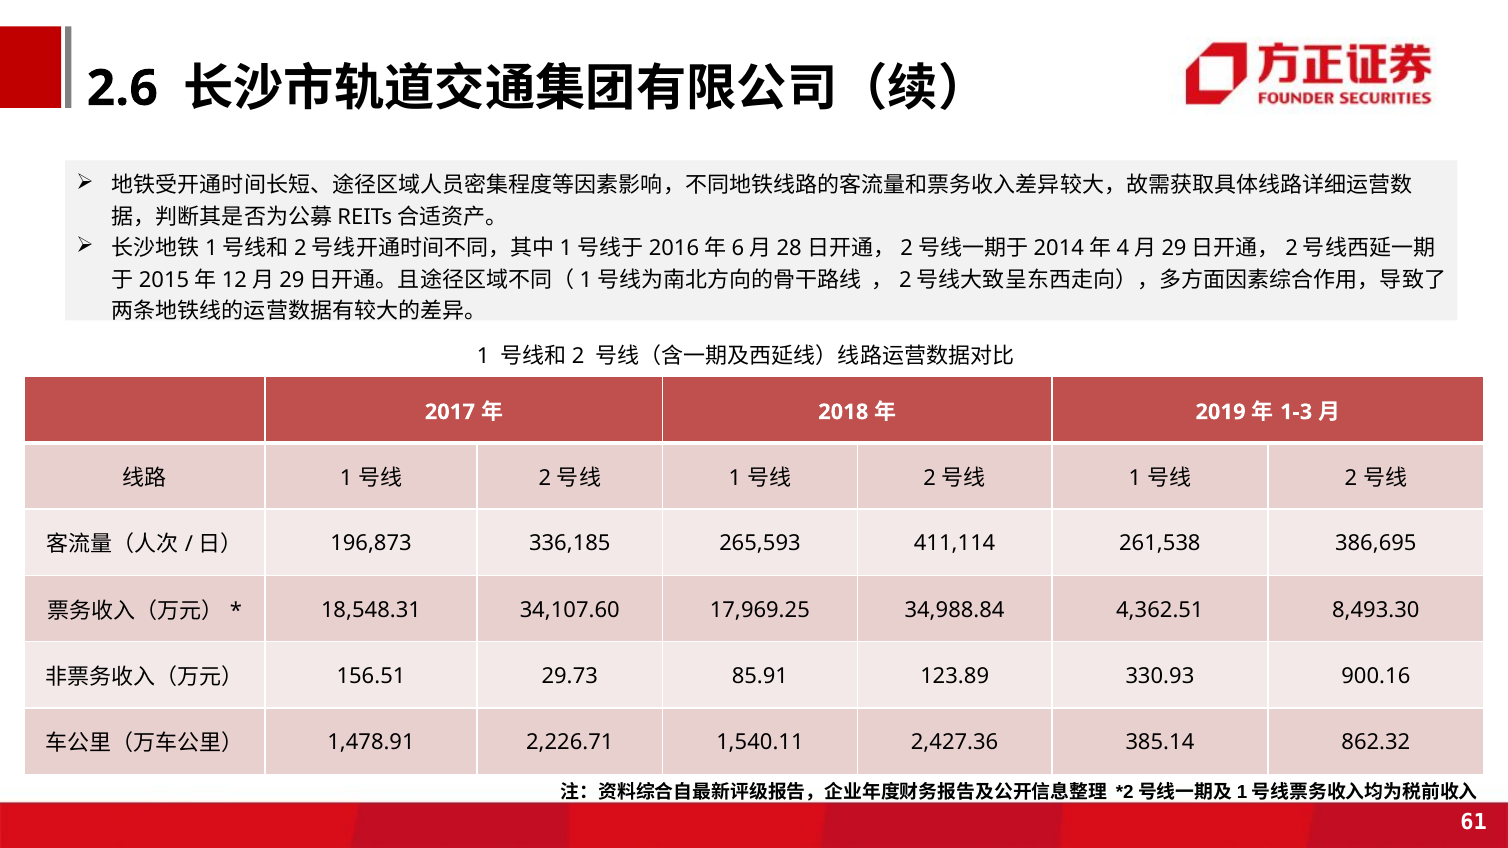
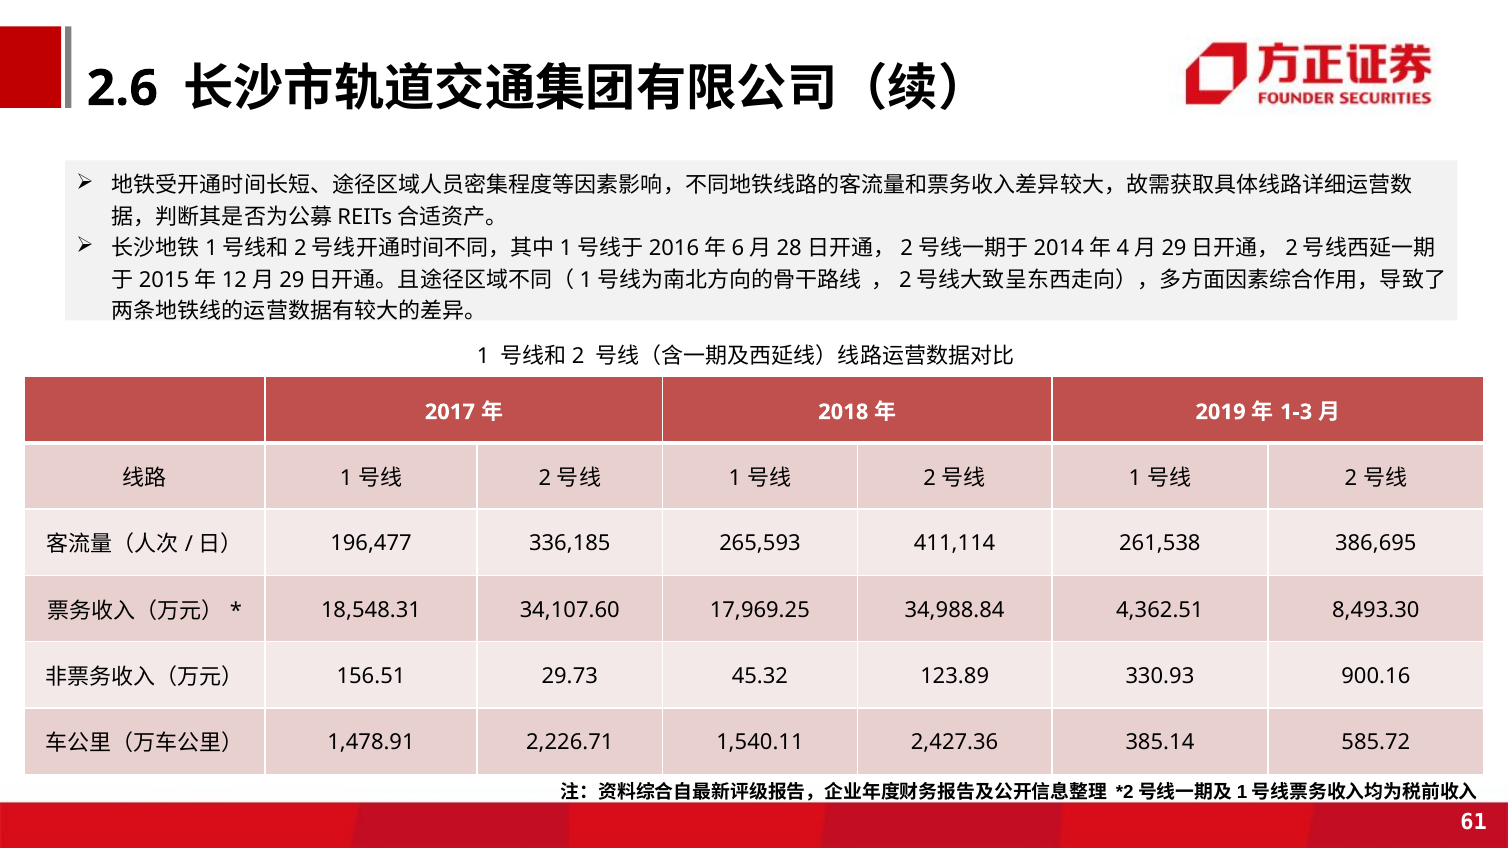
196,873: 196,873 -> 196,477
85.91: 85.91 -> 45.32
862.32: 862.32 -> 585.72
